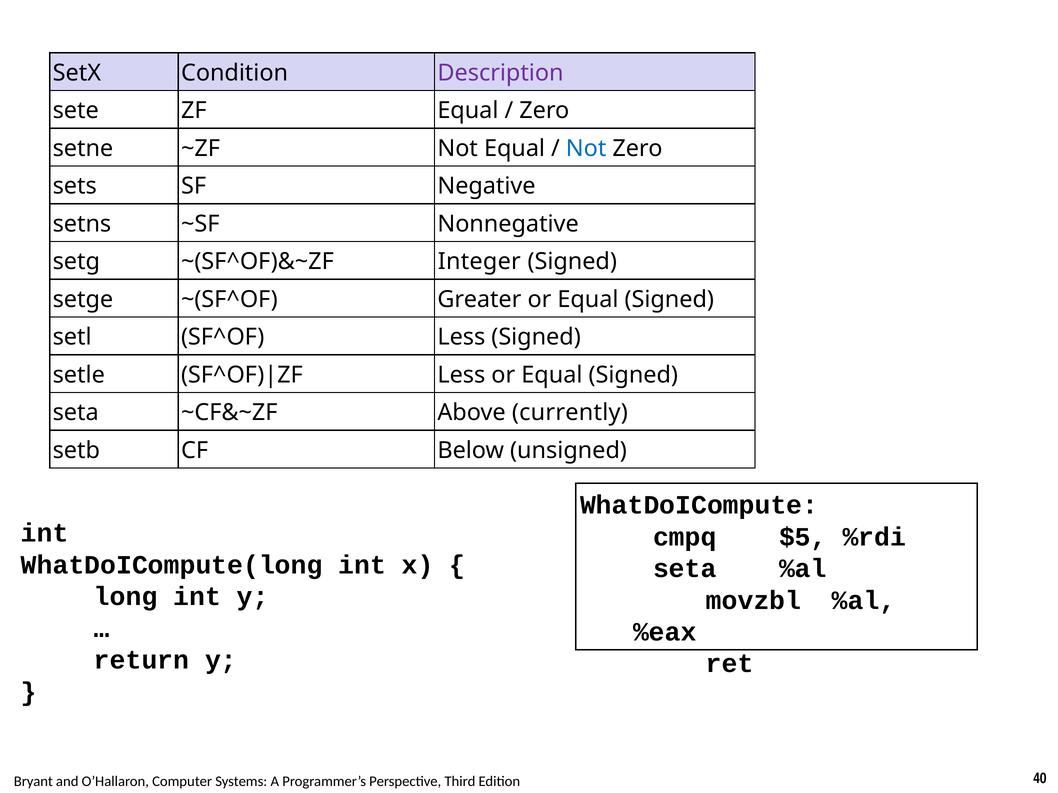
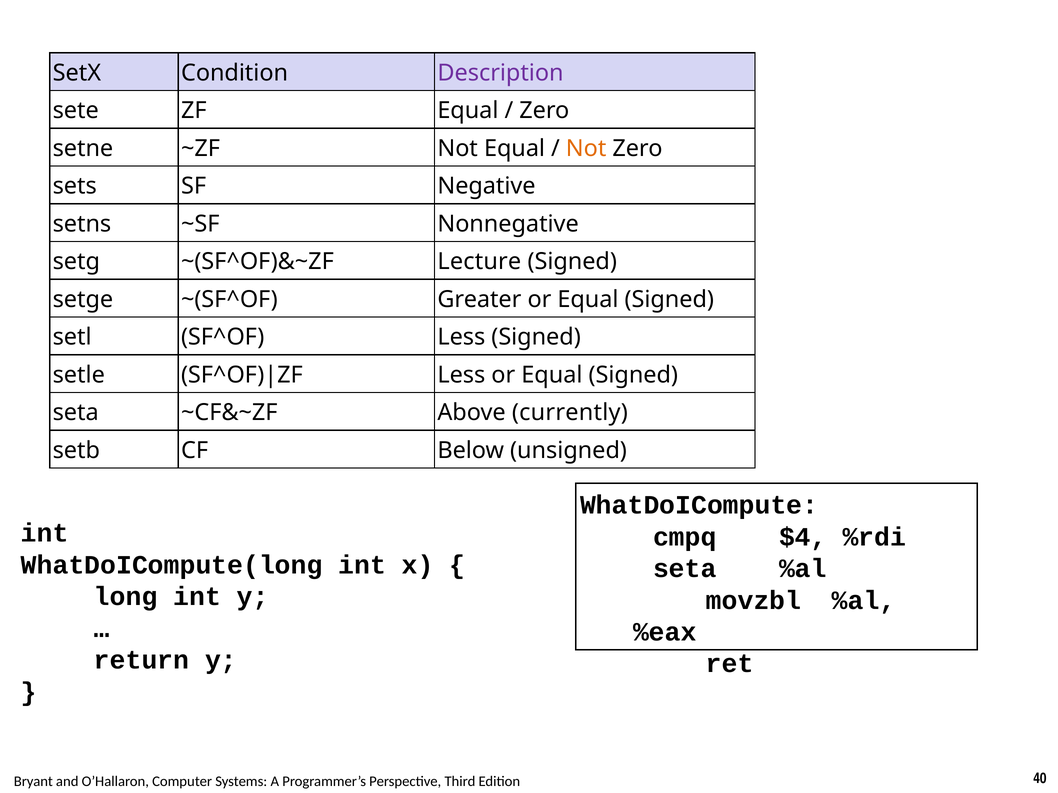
Not at (586, 148) colour: blue -> orange
Integer: Integer -> Lecture
$5: $5 -> $4
